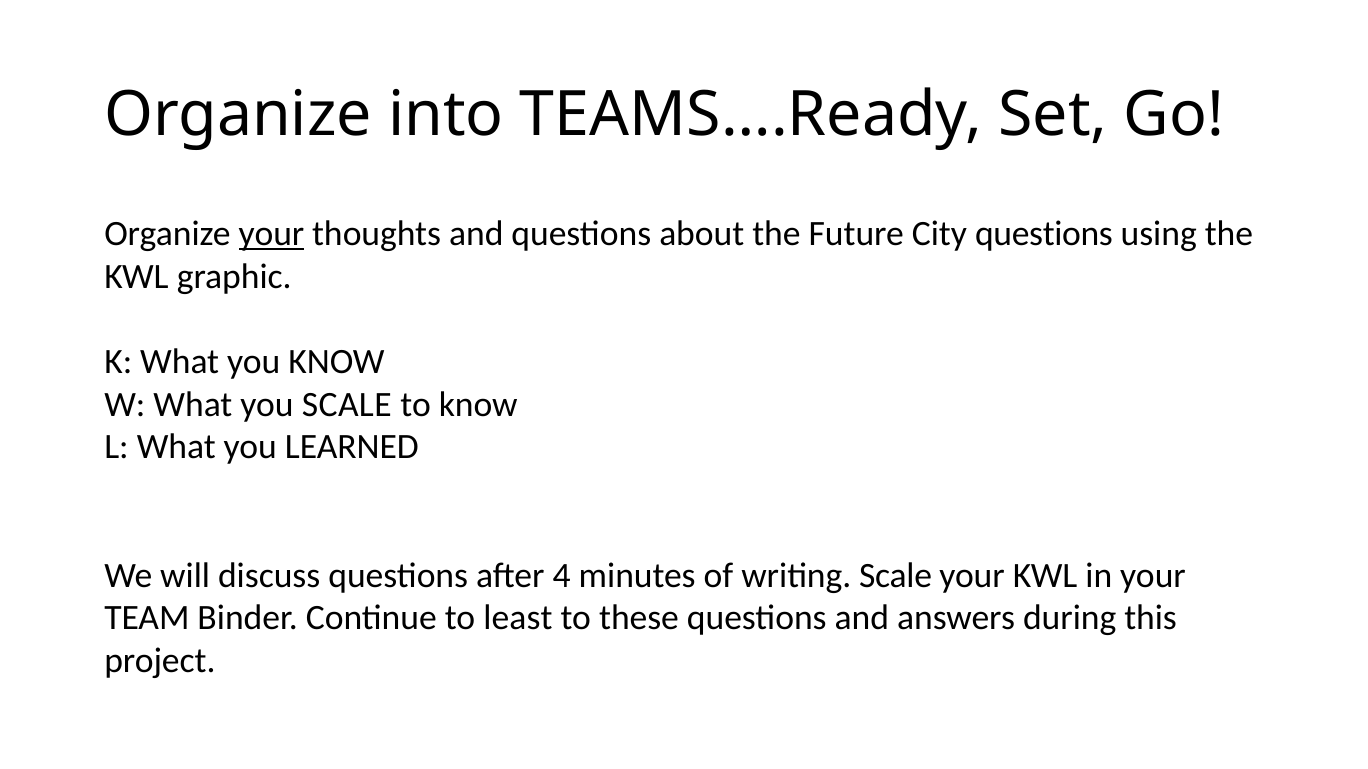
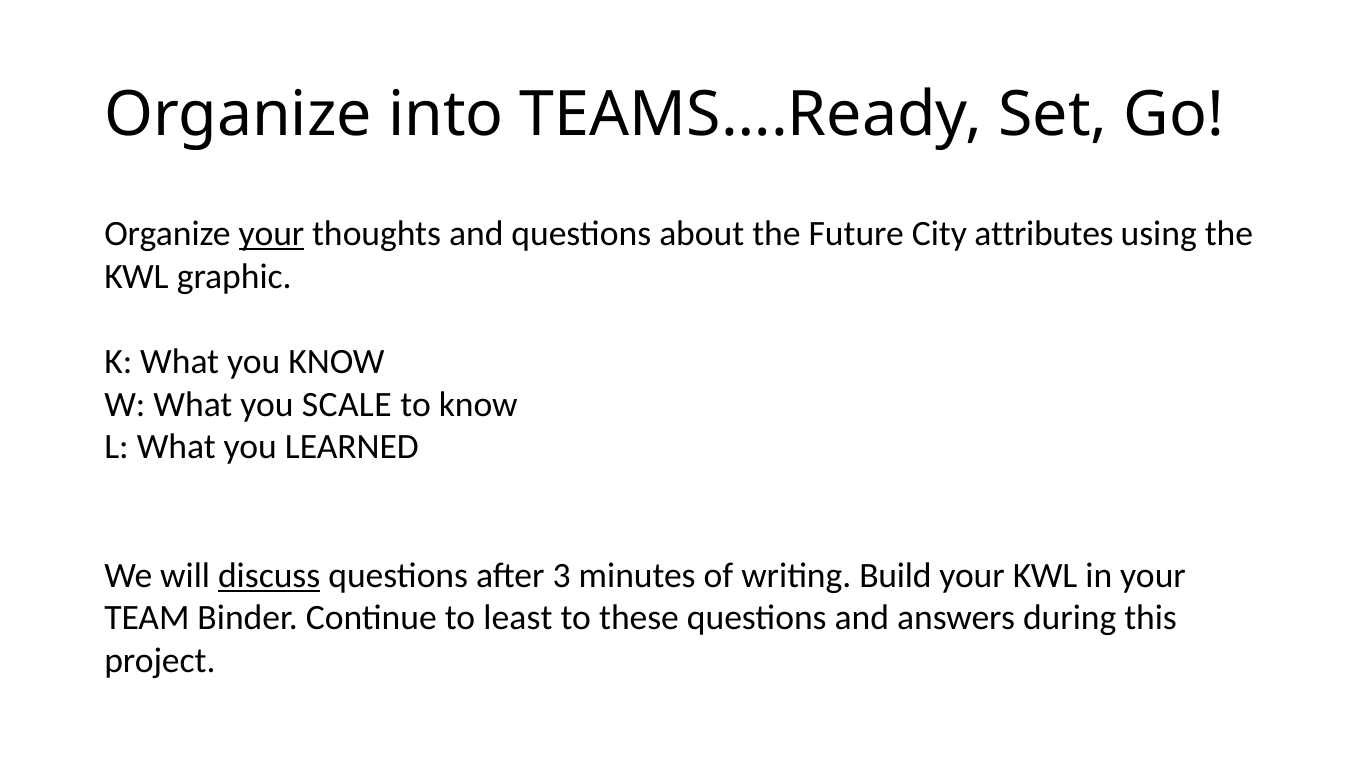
City questions: questions -> attributes
discuss underline: none -> present
4: 4 -> 3
writing Scale: Scale -> Build
